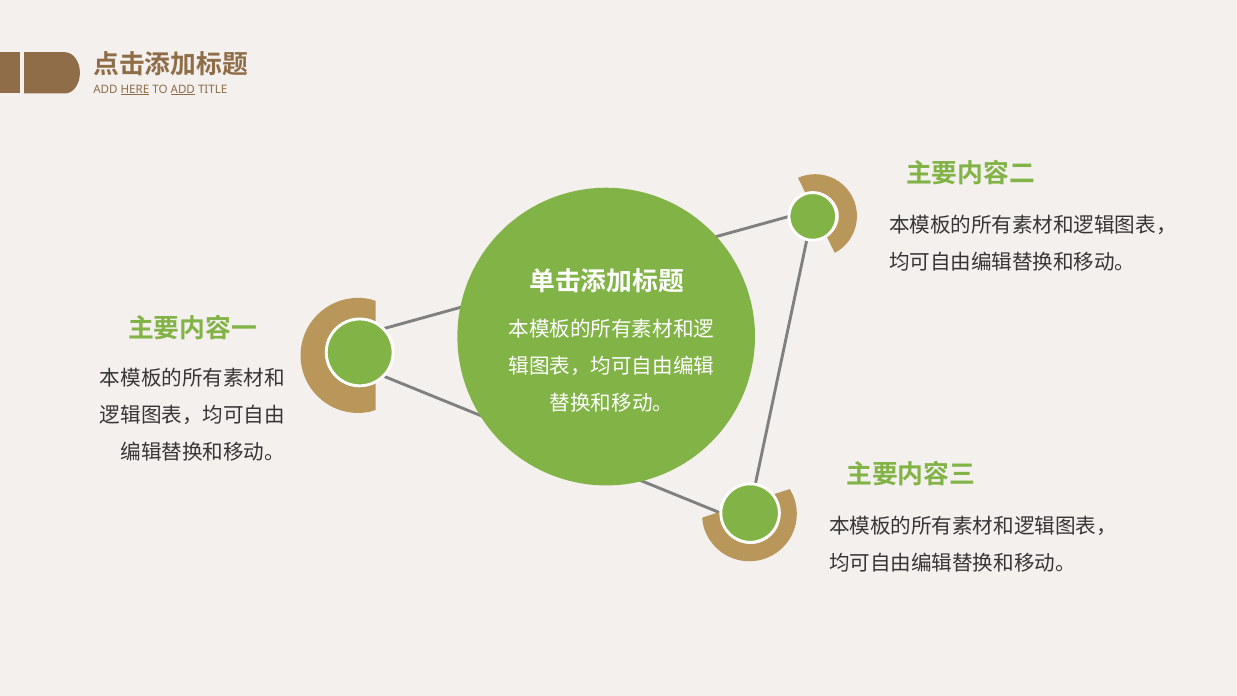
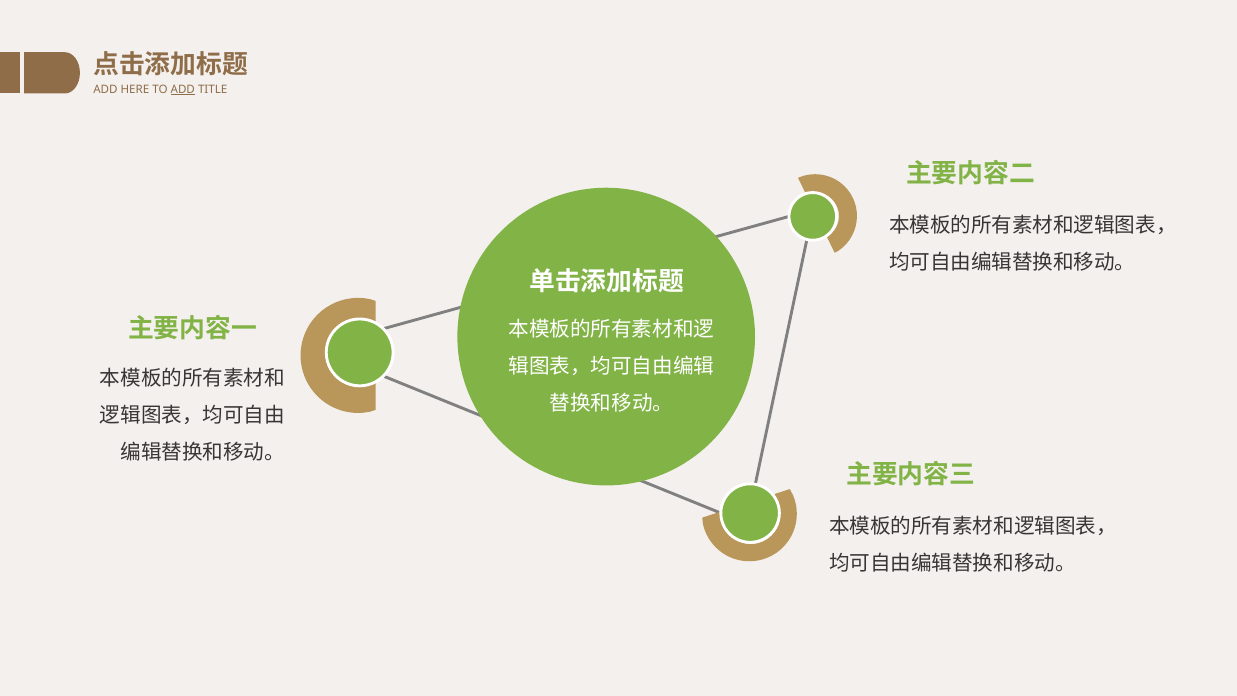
HERE underline: present -> none
